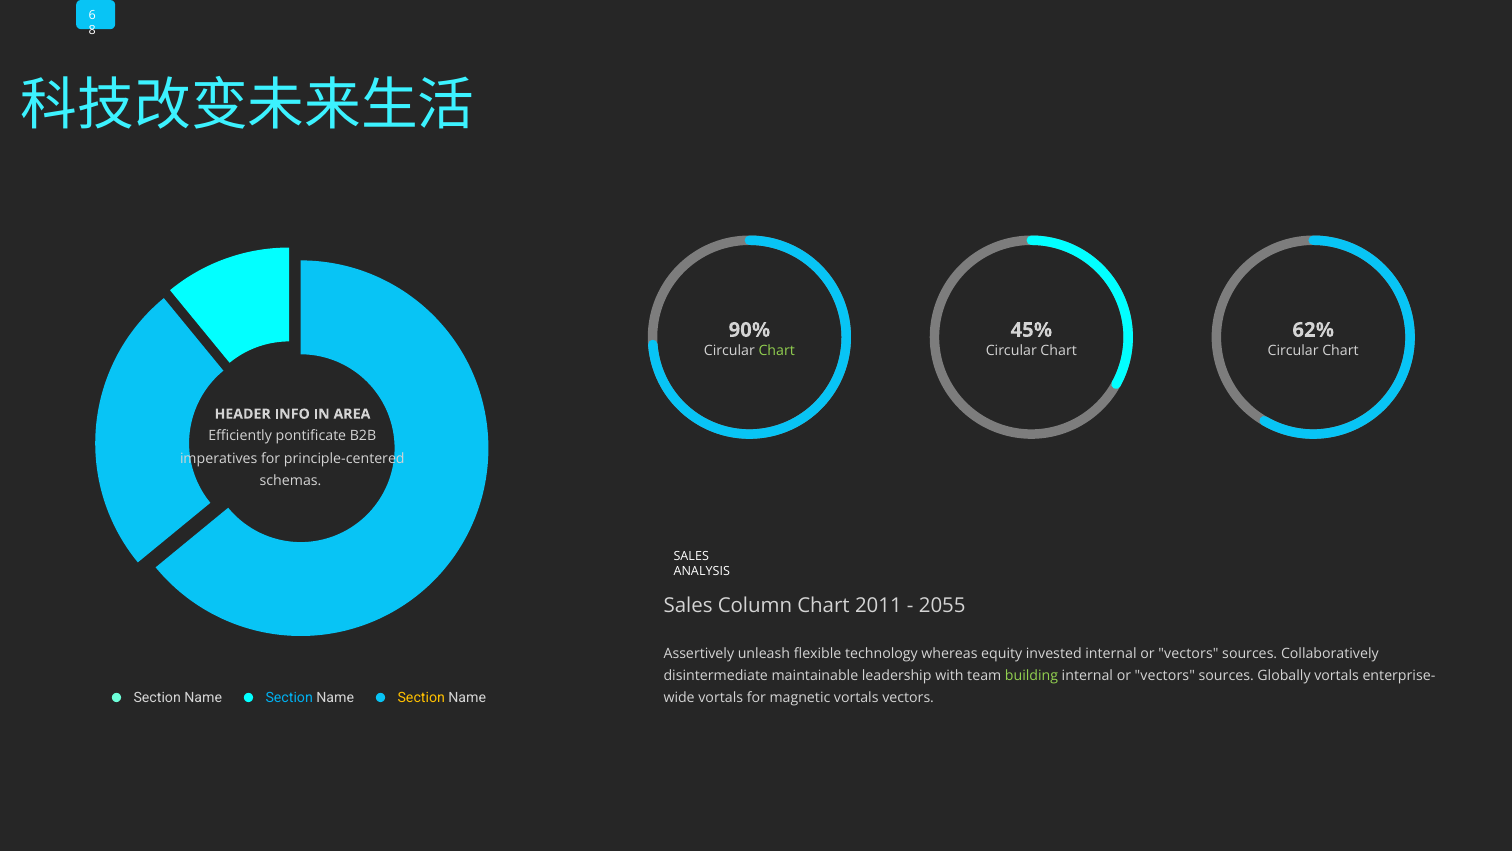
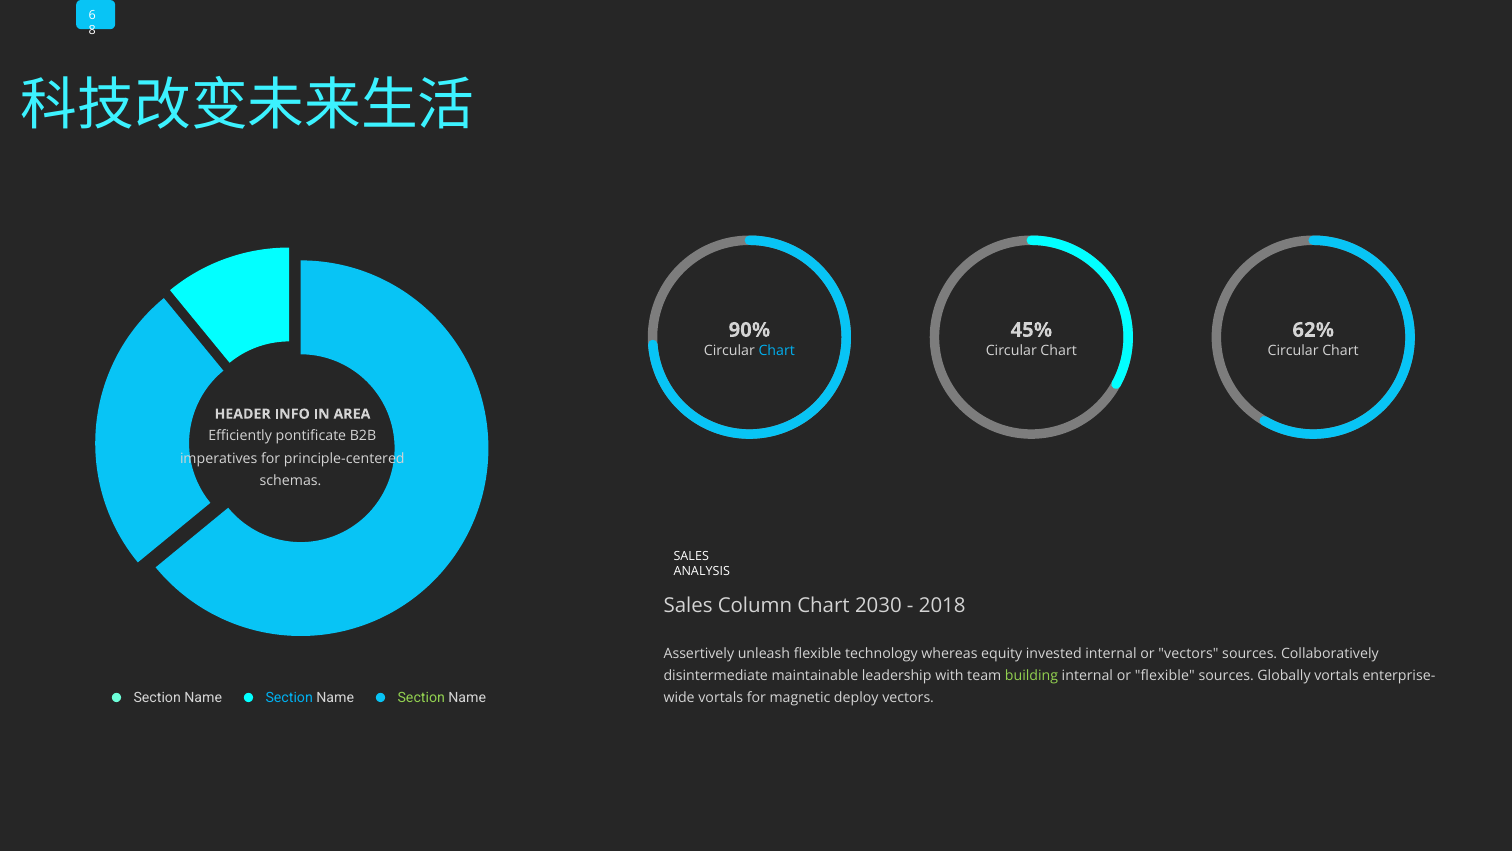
Chart at (777, 350) colour: light green -> light blue
2011: 2011 -> 2030
2055: 2055 -> 2018
vectors at (1165, 675): vectors -> flexible
Section at (421, 698) colour: yellow -> light green
magnetic vortals: vortals -> deploy
